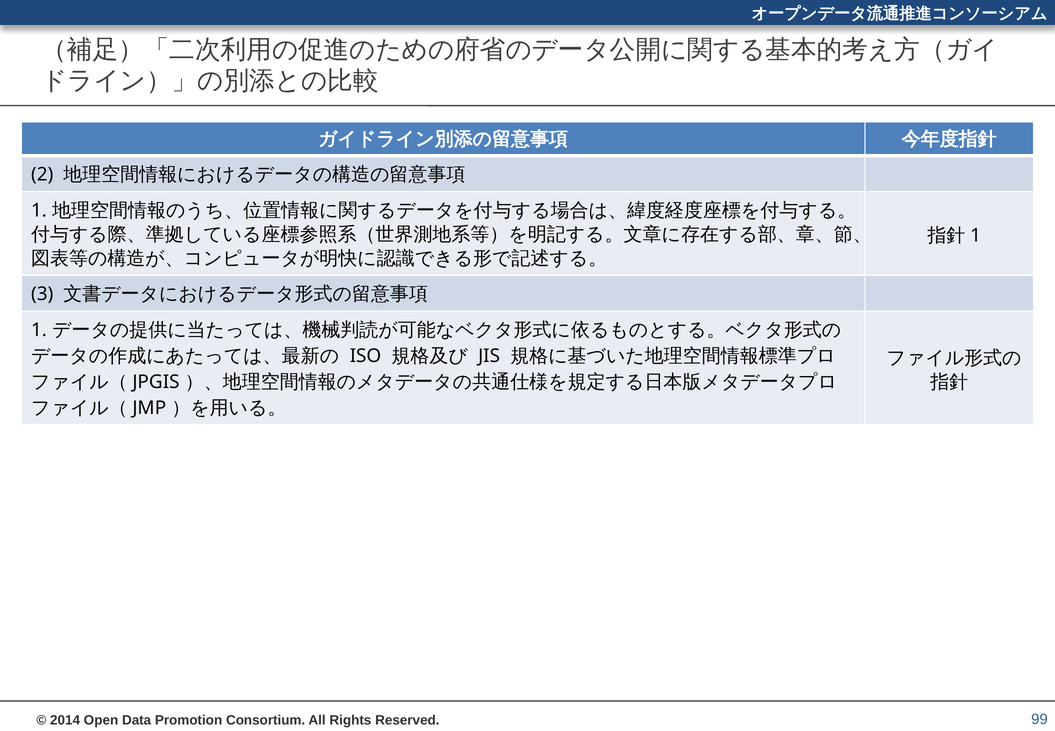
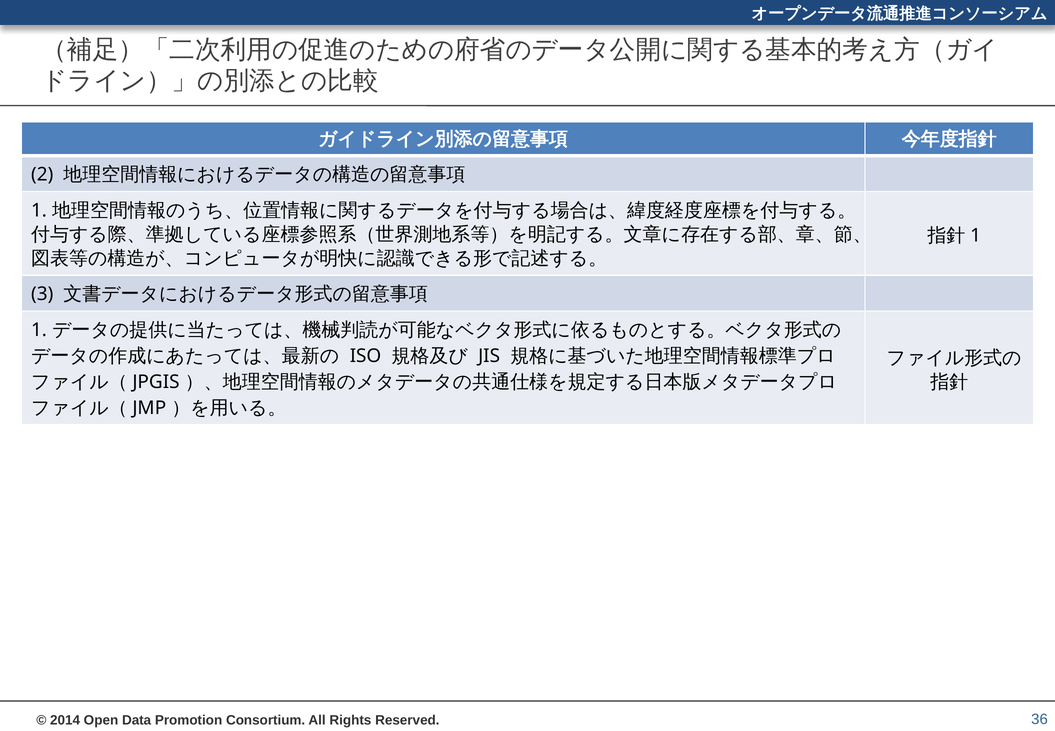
99: 99 -> 36
